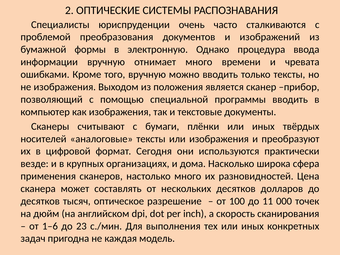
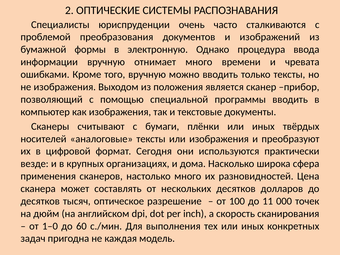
1–6: 1–6 -> 1–0
23: 23 -> 60
